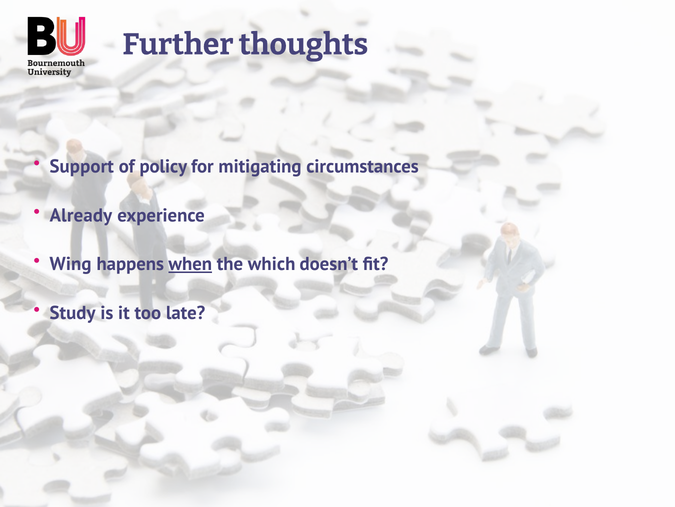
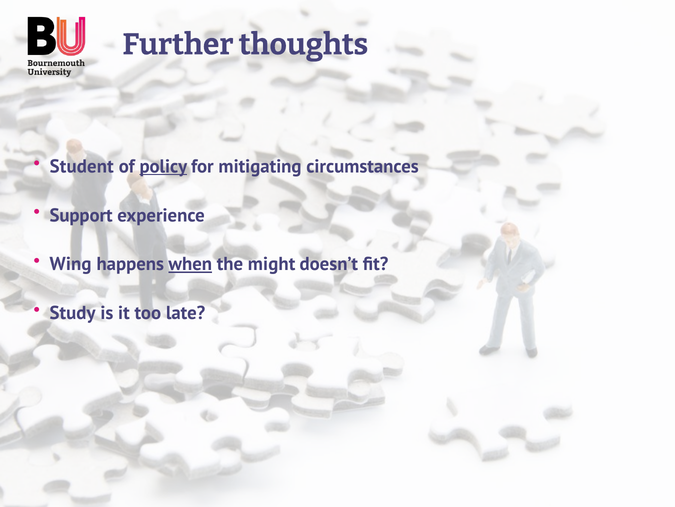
Support: Support -> Student
policy underline: none -> present
Already: Already -> Support
which: which -> might
